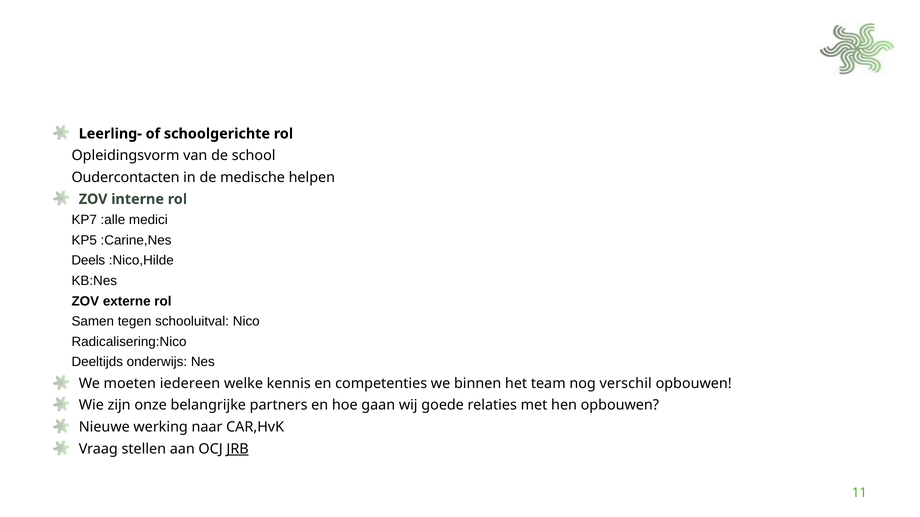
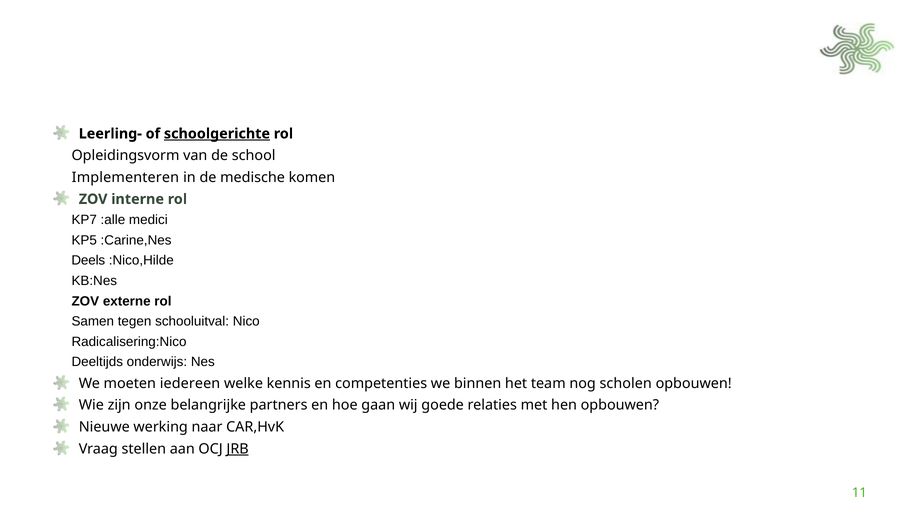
schoolgerichte underline: none -> present
Oudercontacten: Oudercontacten -> Implementeren
helpen: helpen -> komen
verschil: verschil -> scholen
